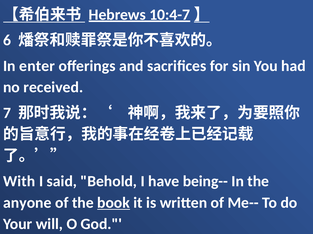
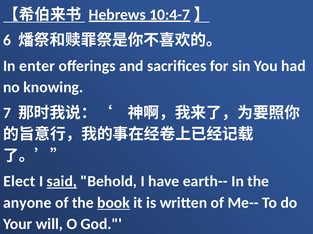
received: received -> knowing
With: With -> Elect
said underline: none -> present
being--: being-- -> earth--
